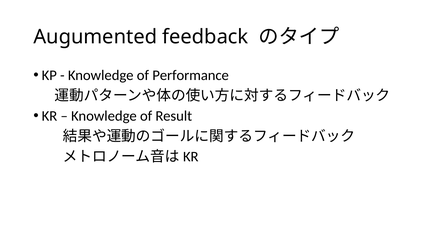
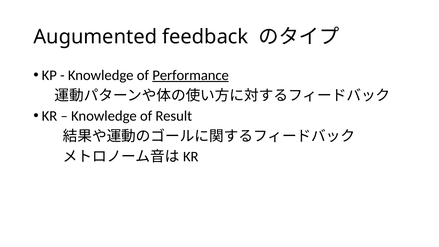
Performance underline: none -> present
